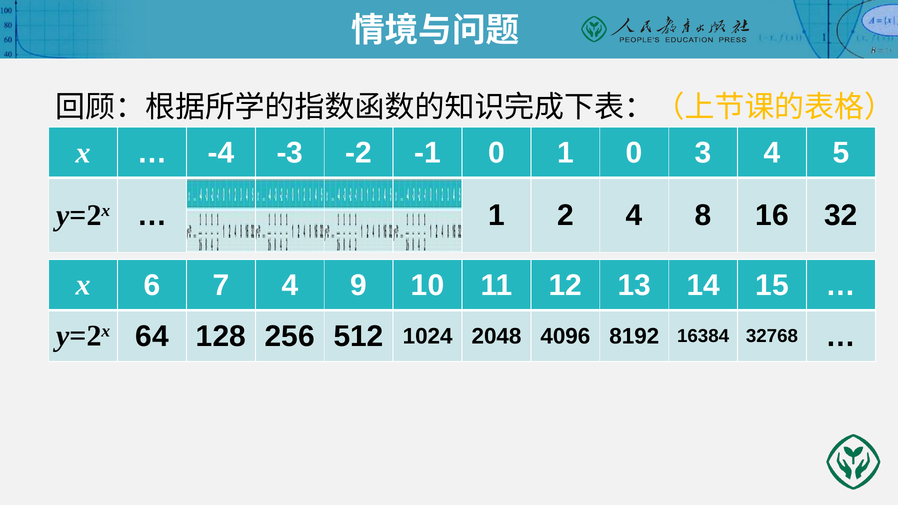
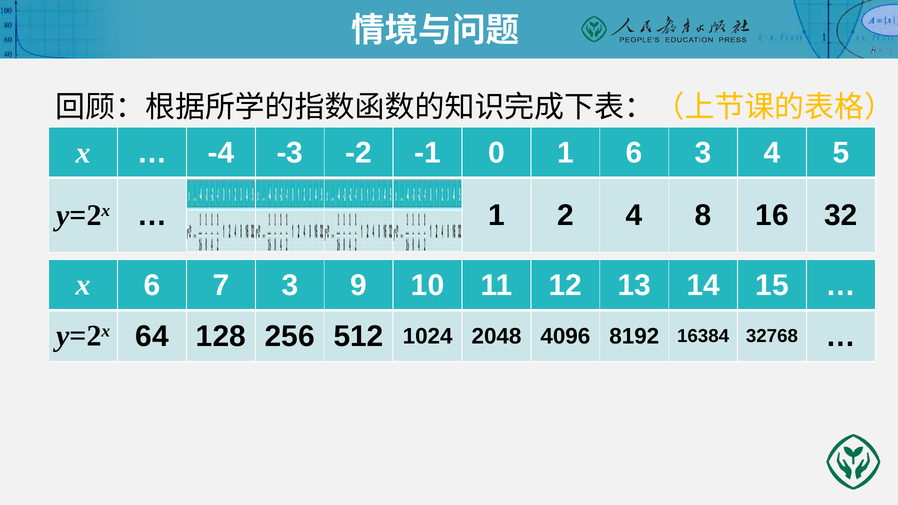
1 0: 0 -> 6
7 4: 4 -> 3
